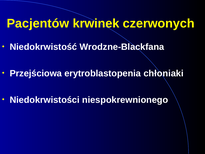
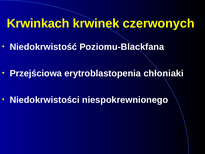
Pacjentów: Pacjentów -> Krwinkach
Wrodzne-Blackfana: Wrodzne-Blackfana -> Poziomu-Blackfana
